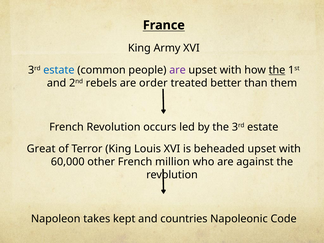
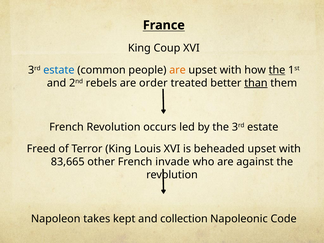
Army: Army -> Coup
are at (177, 70) colour: purple -> orange
than underline: none -> present
Great: Great -> Freed
60,000: 60,000 -> 83,665
million: million -> invade
countries: countries -> collection
